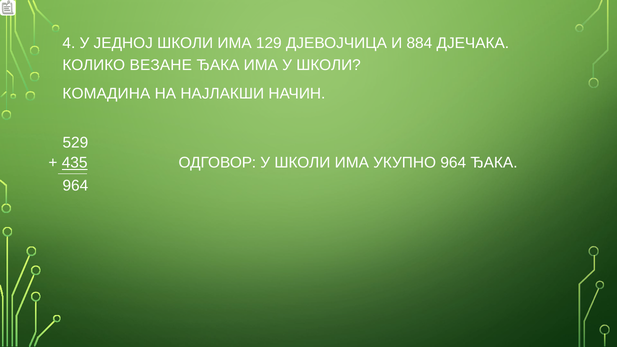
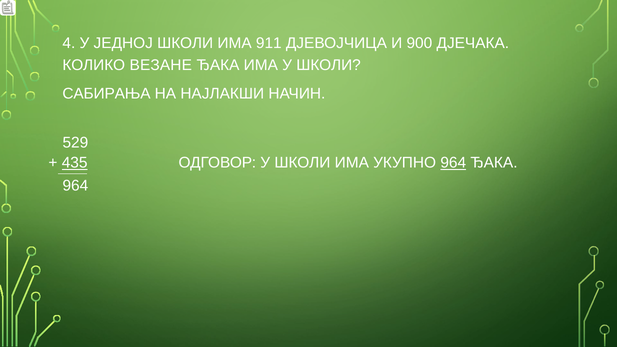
129: 129 -> 911
884: 884 -> 900
КОМАДИНА: КОМАДИНА -> САБИРАЊА
964 at (453, 163) underline: none -> present
